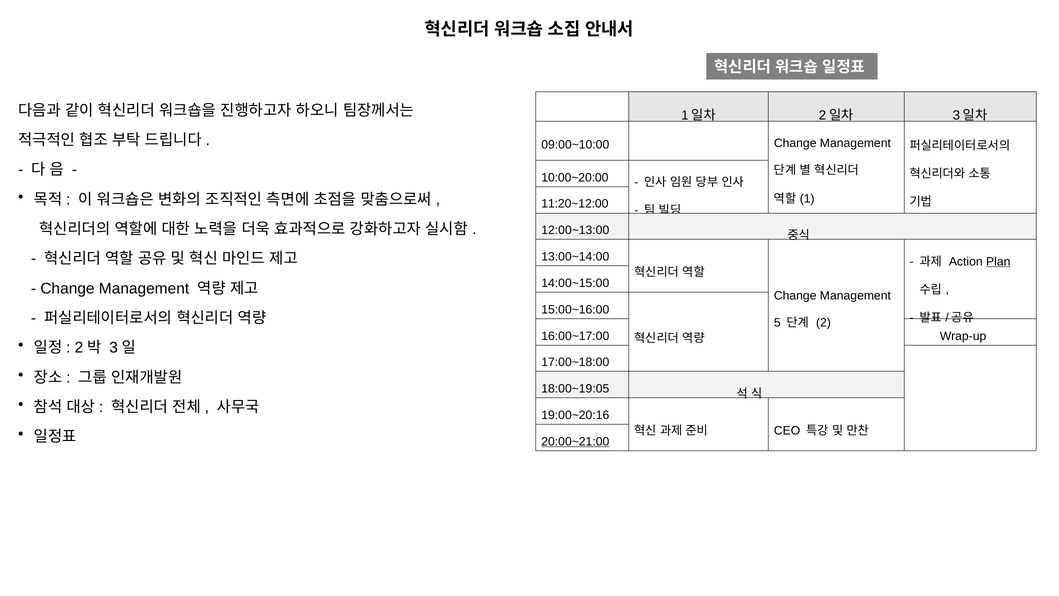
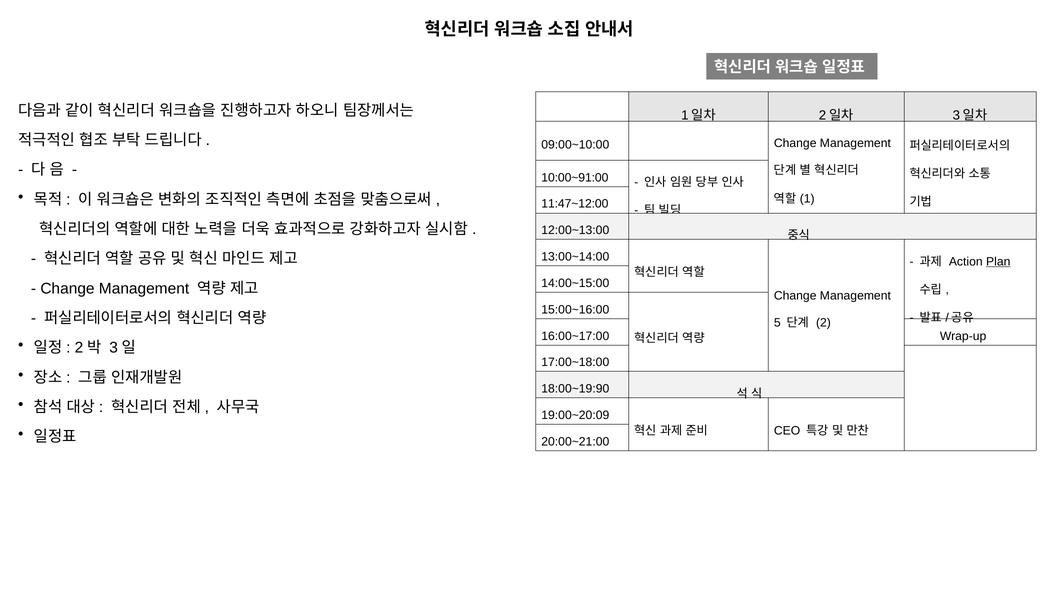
10:00~20:00: 10:00~20:00 -> 10:00~91:00
11:20~12:00: 11:20~12:00 -> 11:47~12:00
18:00~19:05: 18:00~19:05 -> 18:00~19:90
19:00~20:16: 19:00~20:16 -> 19:00~20:09
20:00~21:00 underline: present -> none
